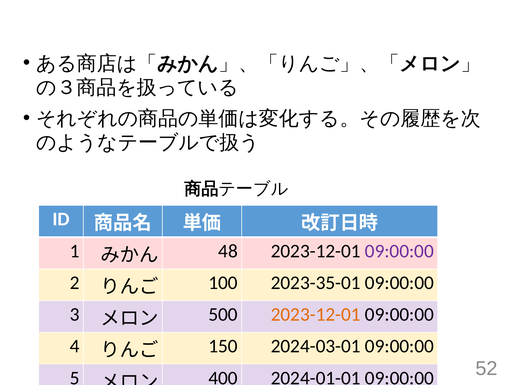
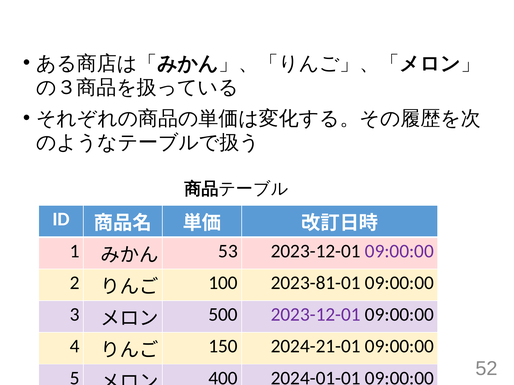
48: 48 -> 53
2023-35-01: 2023-35-01 -> 2023-81-01
2023-12-01 at (316, 315) colour: orange -> purple
2024-03-01: 2024-03-01 -> 2024-21-01
